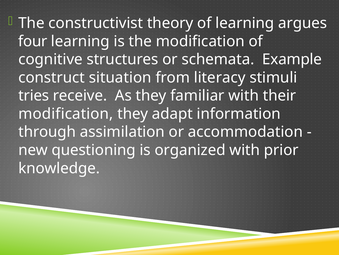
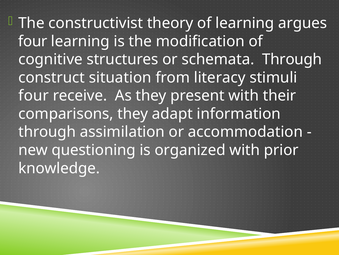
schemata Example: Example -> Through
tries at (34, 95): tries -> four
familiar: familiar -> present
modification at (66, 114): modification -> comparisons
